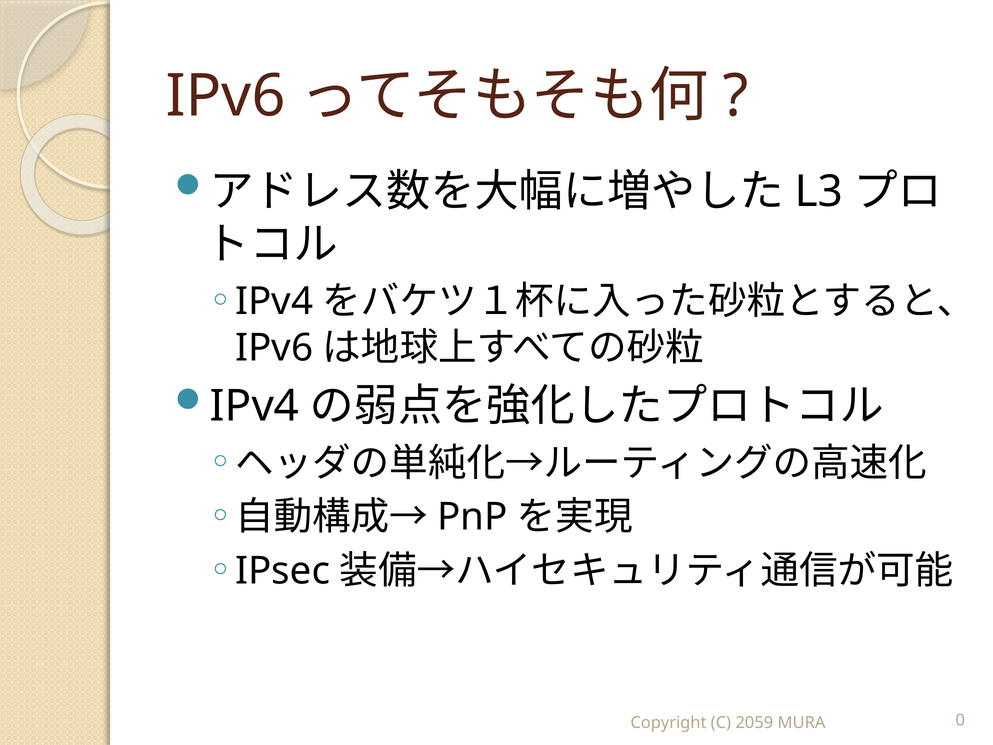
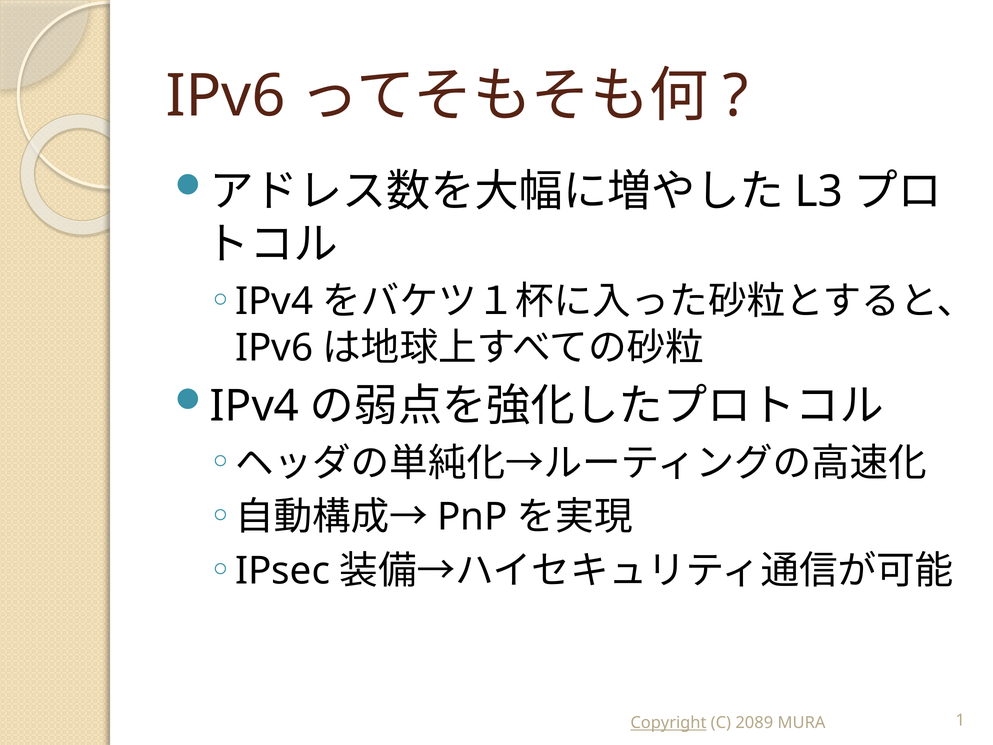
Copyright underline: none -> present
2059: 2059 -> 2089
0: 0 -> 1
